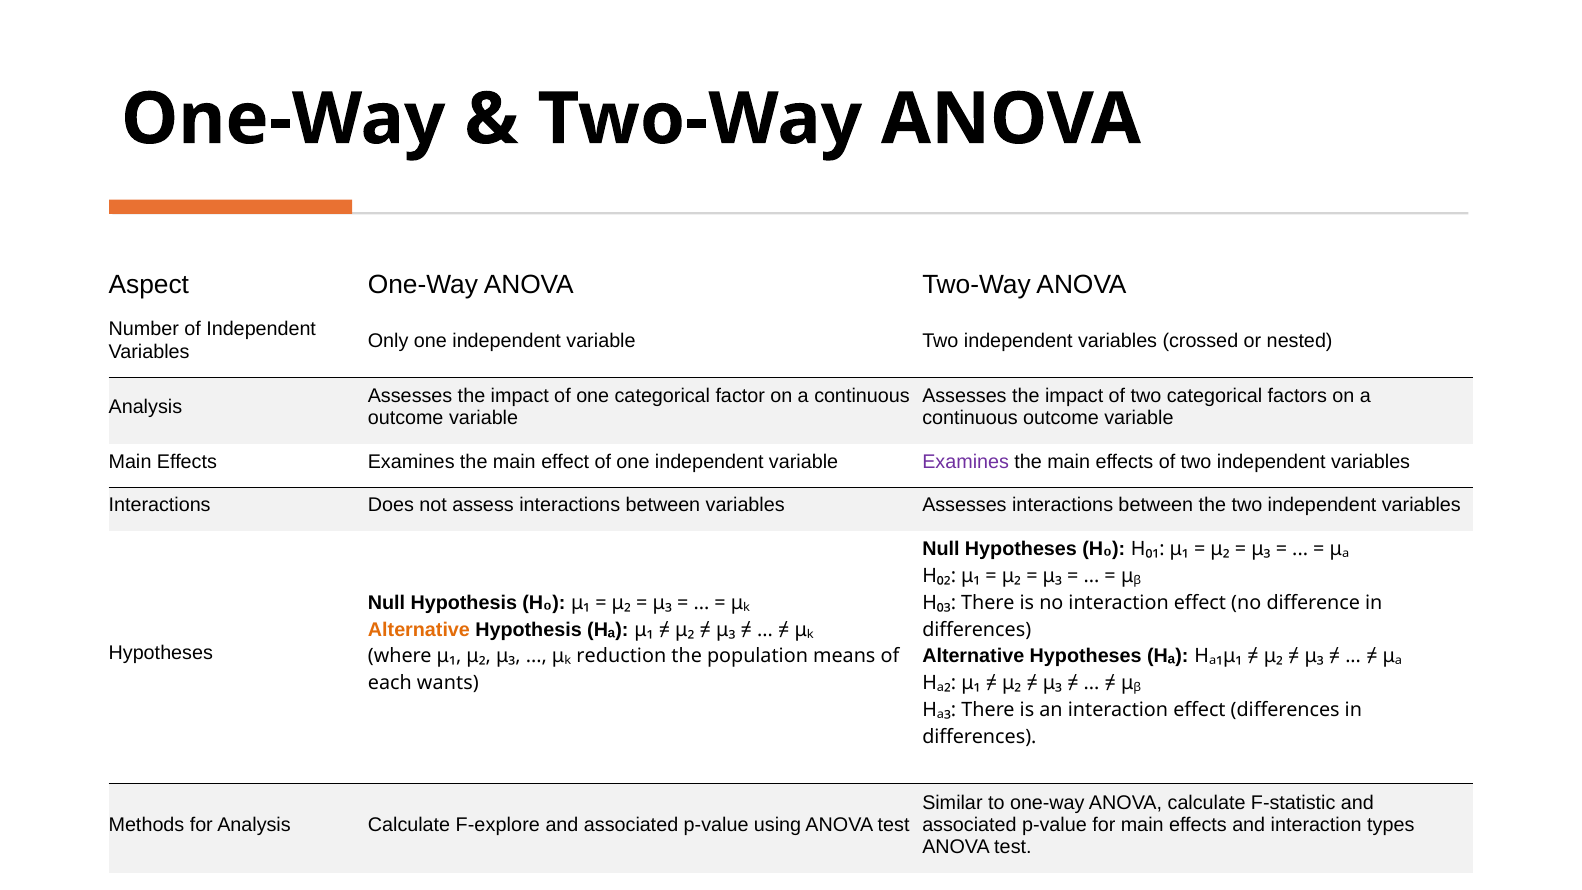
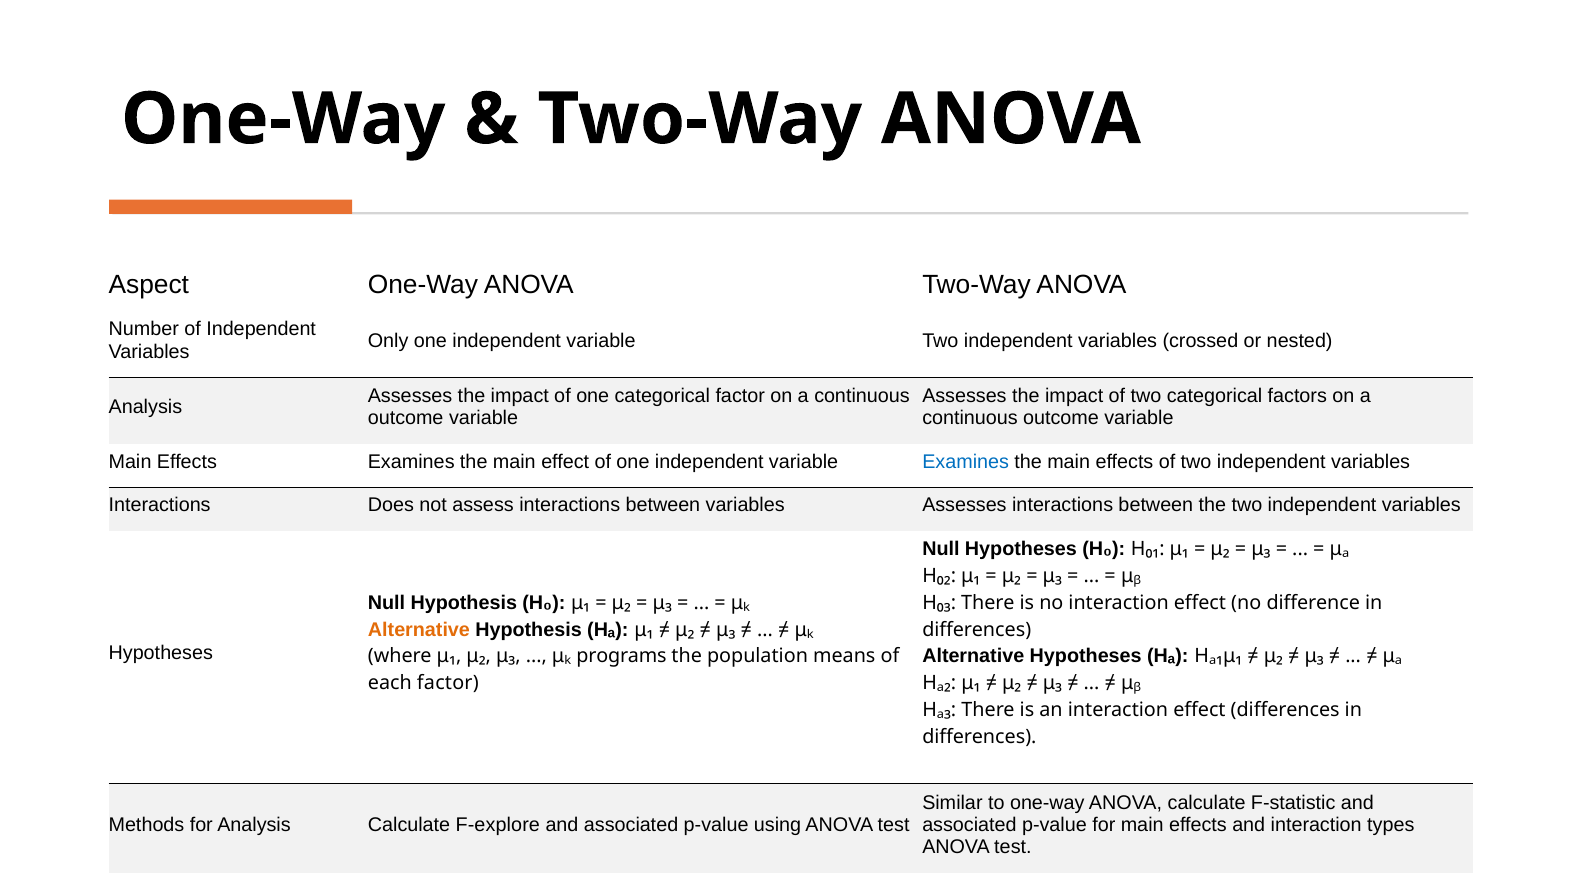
Examines at (966, 462) colour: purple -> blue
reduction: reduction -> programs
each wants: wants -> factor
